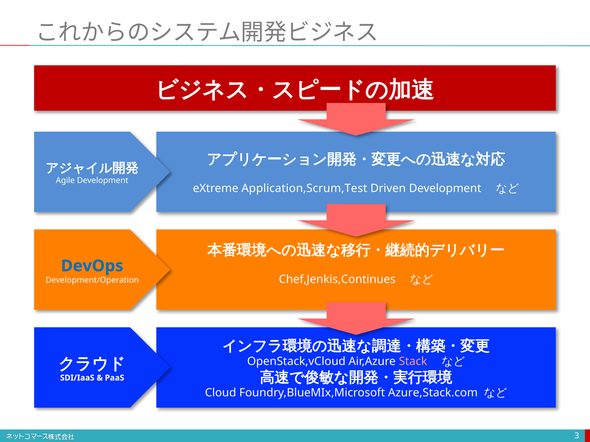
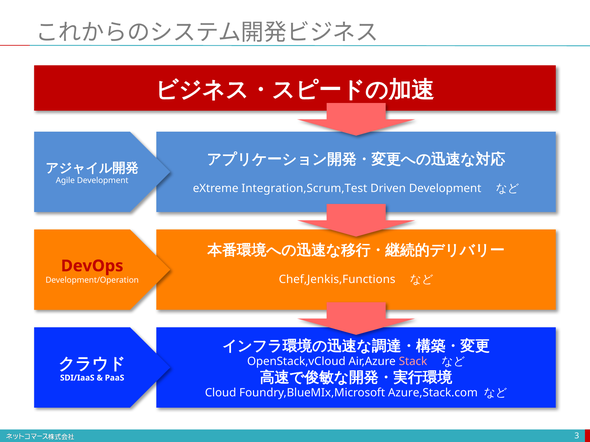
Application,Scrum,Test: Application,Scrum,Test -> Integration,Scrum,Test
DevOps colour: blue -> red
Chef,Jenkis,Continues: Chef,Jenkis,Continues -> Chef,Jenkis,Functions
